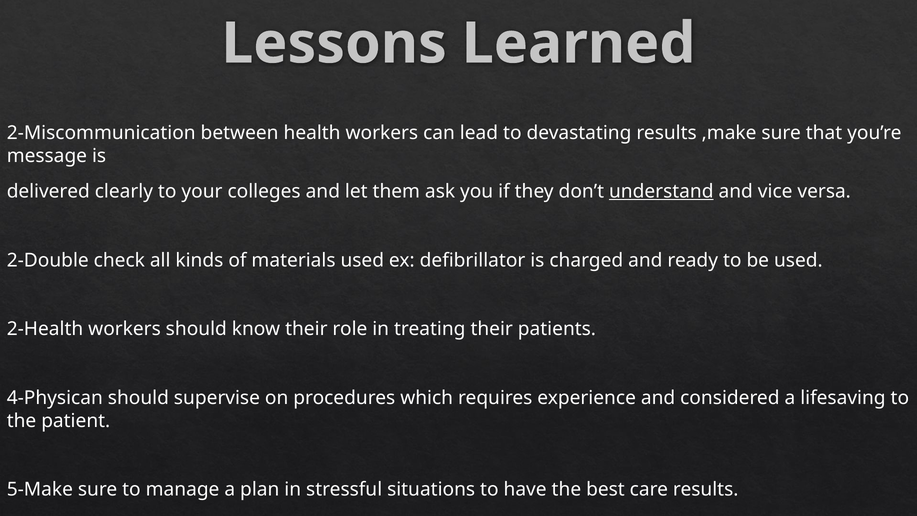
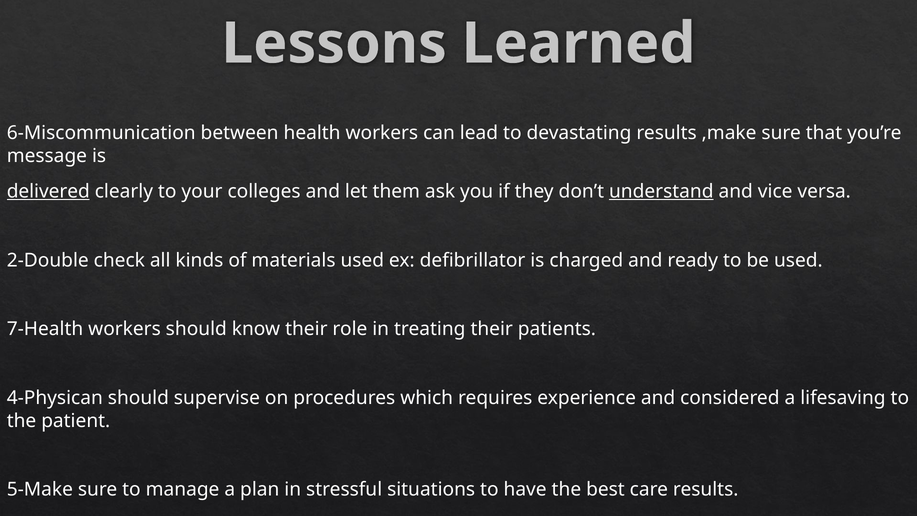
2-Miscommunication: 2-Miscommunication -> 6-Miscommunication
delivered underline: none -> present
2-Health: 2-Health -> 7-Health
